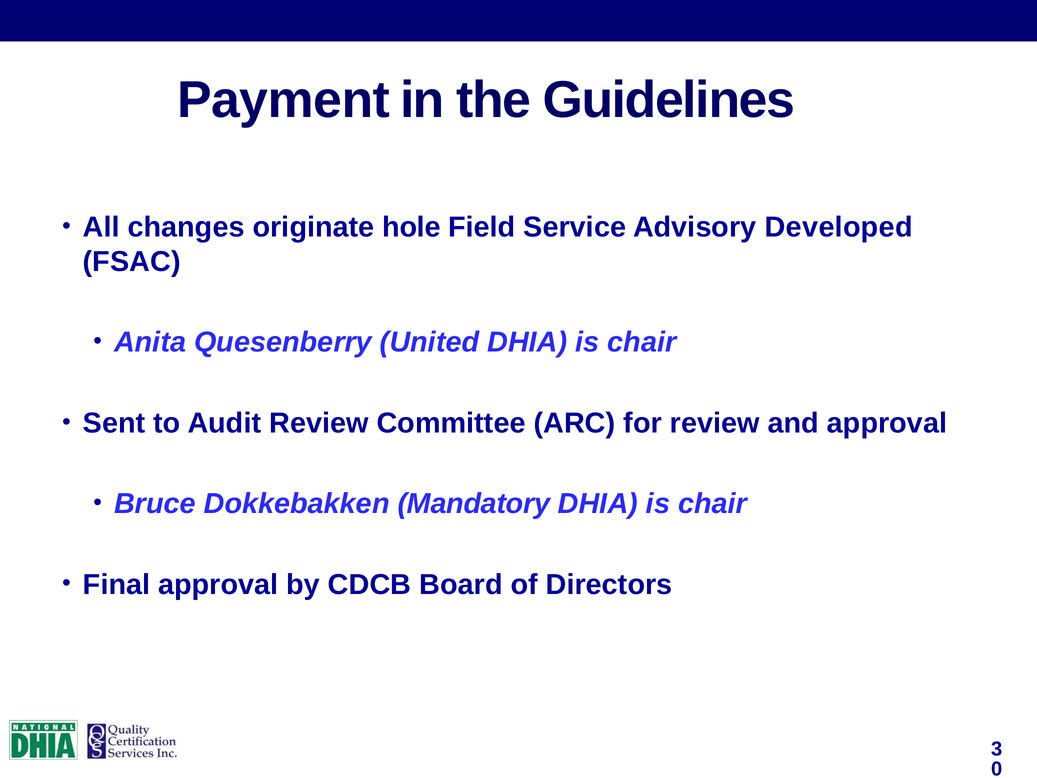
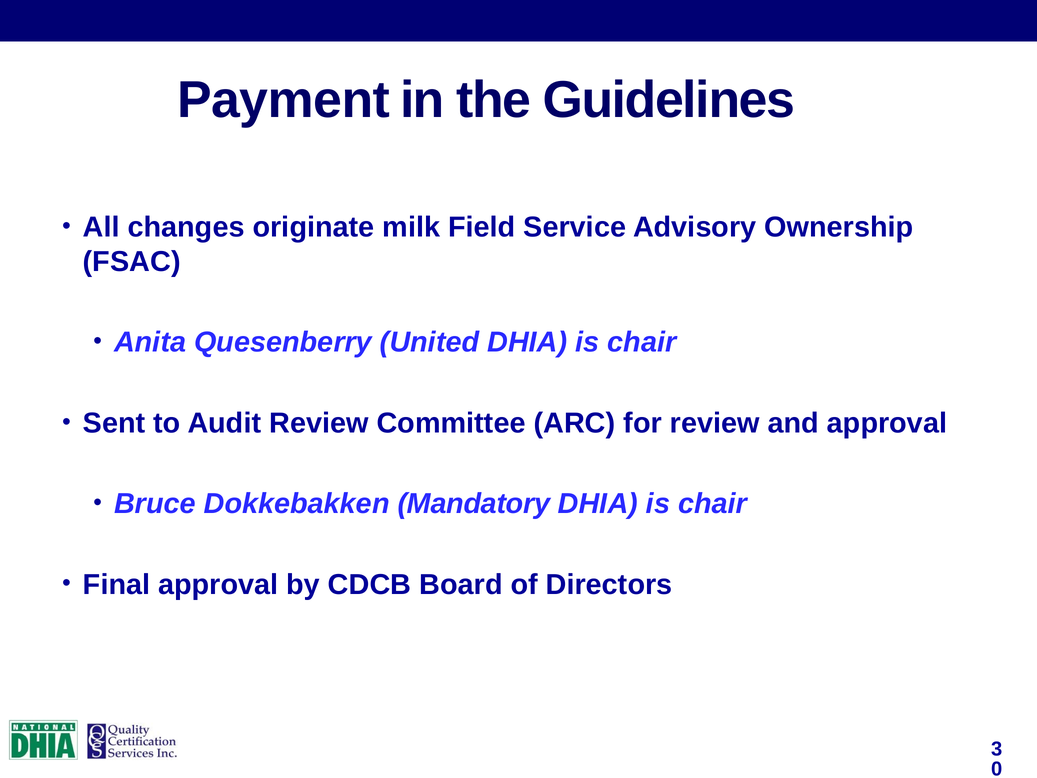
hole: hole -> milk
Developed: Developed -> Ownership
